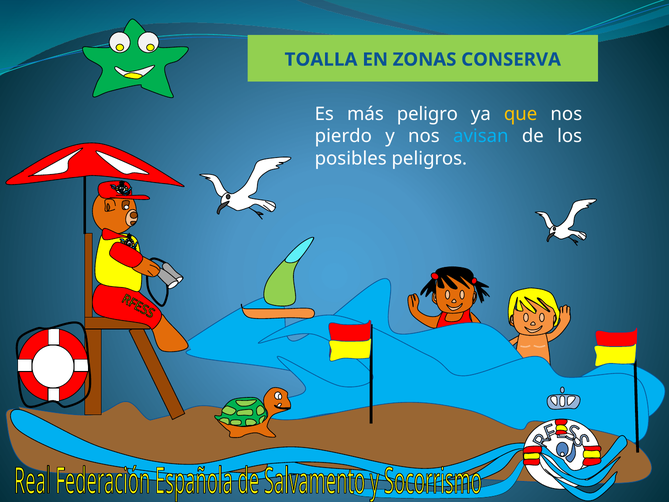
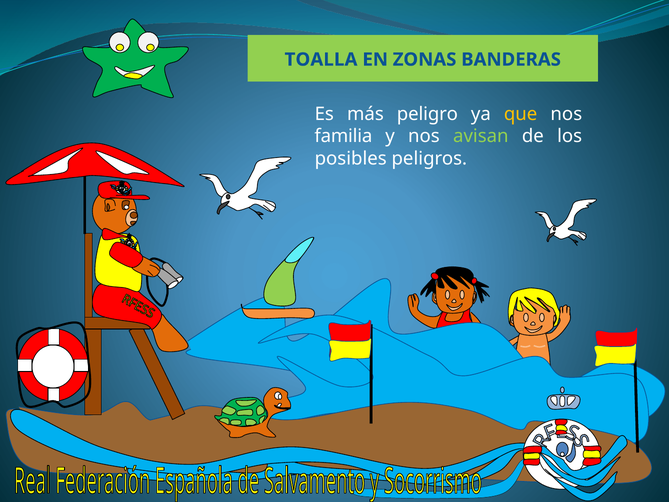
CONSERVA: CONSERVA -> BANDERAS
pierdo: pierdo -> familia
avisan colour: light blue -> light green
